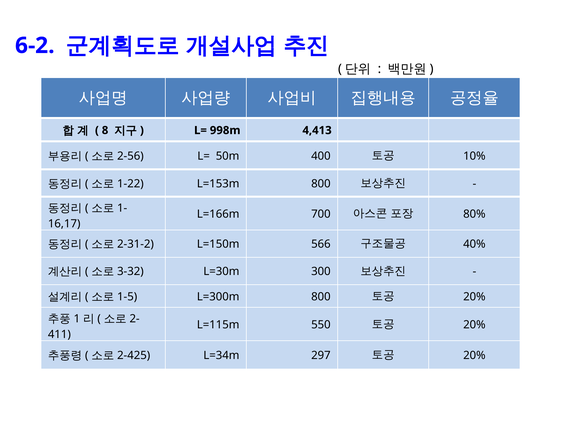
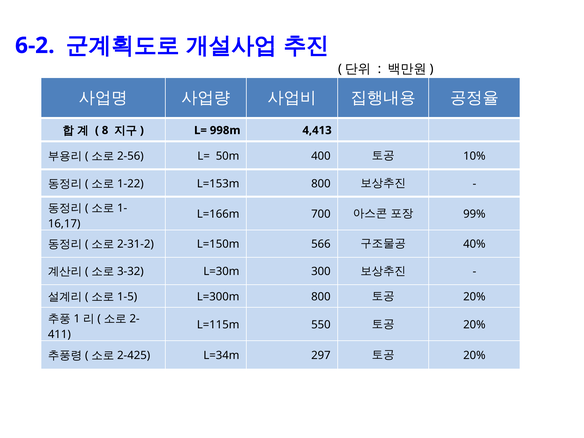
80%: 80% -> 99%
